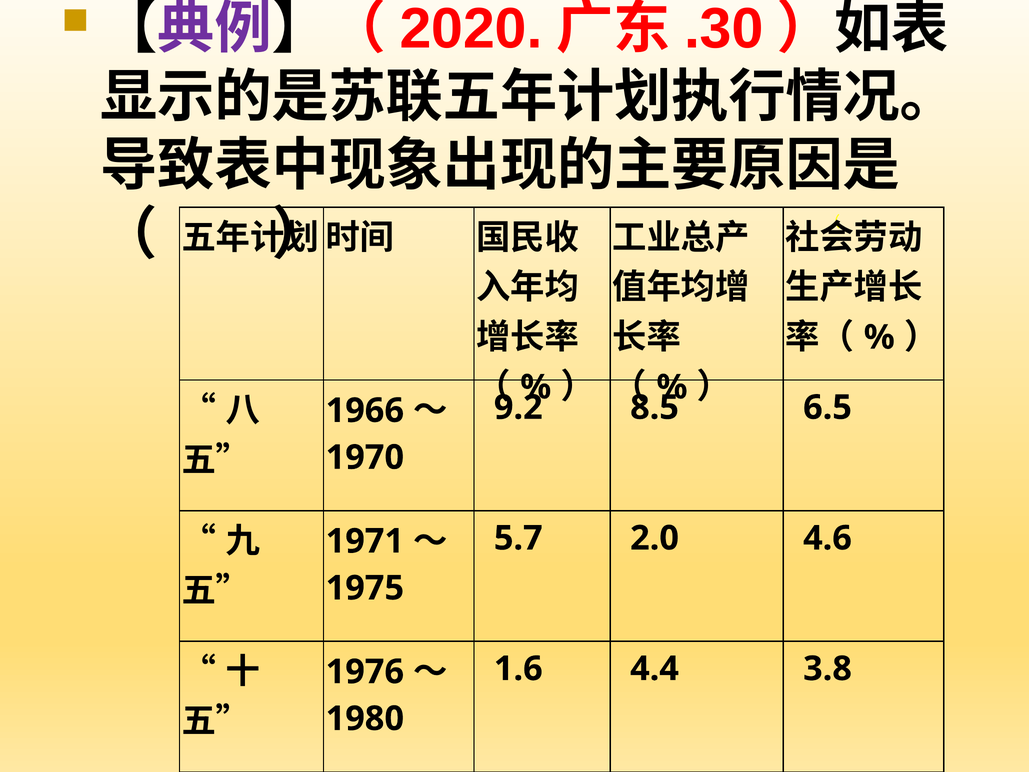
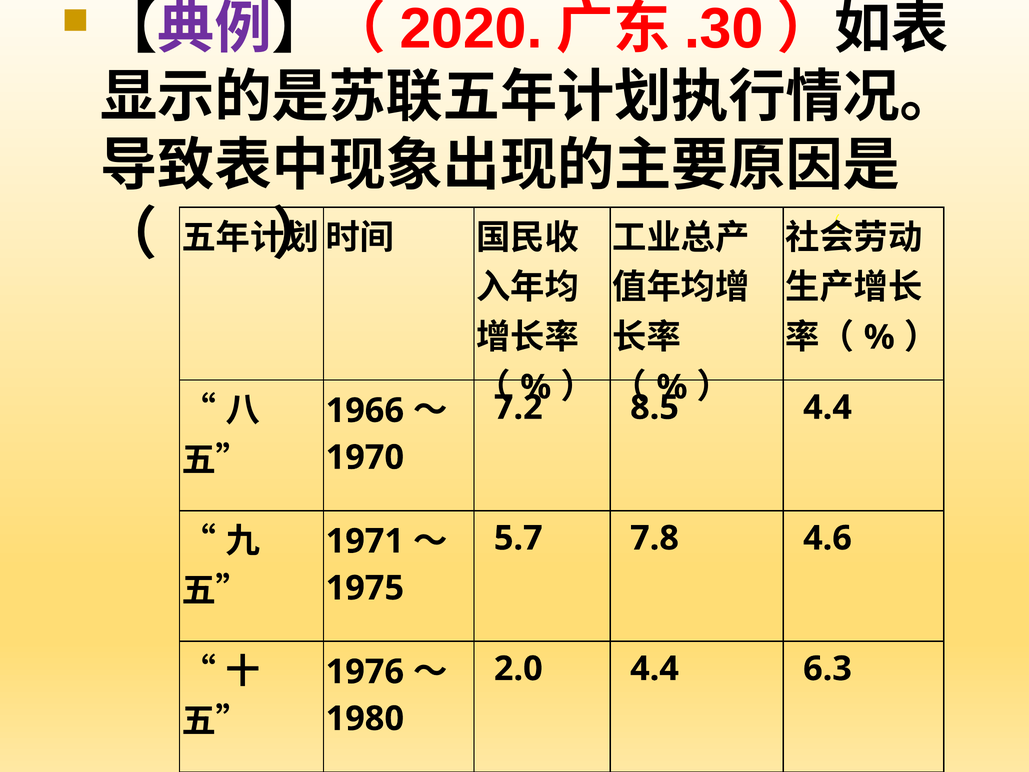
9.2: 9.2 -> 7.2
8.5 6.5: 6.5 -> 4.4
2.0: 2.0 -> 7.8
1.6: 1.6 -> 2.0
3.8: 3.8 -> 6.3
